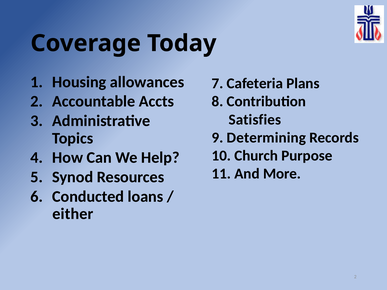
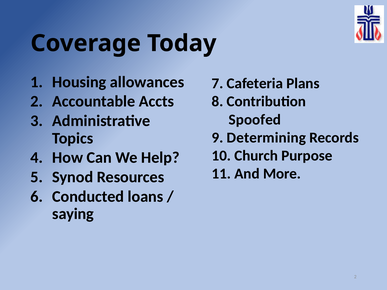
Satisfies: Satisfies -> Spoofed
either: either -> saying
